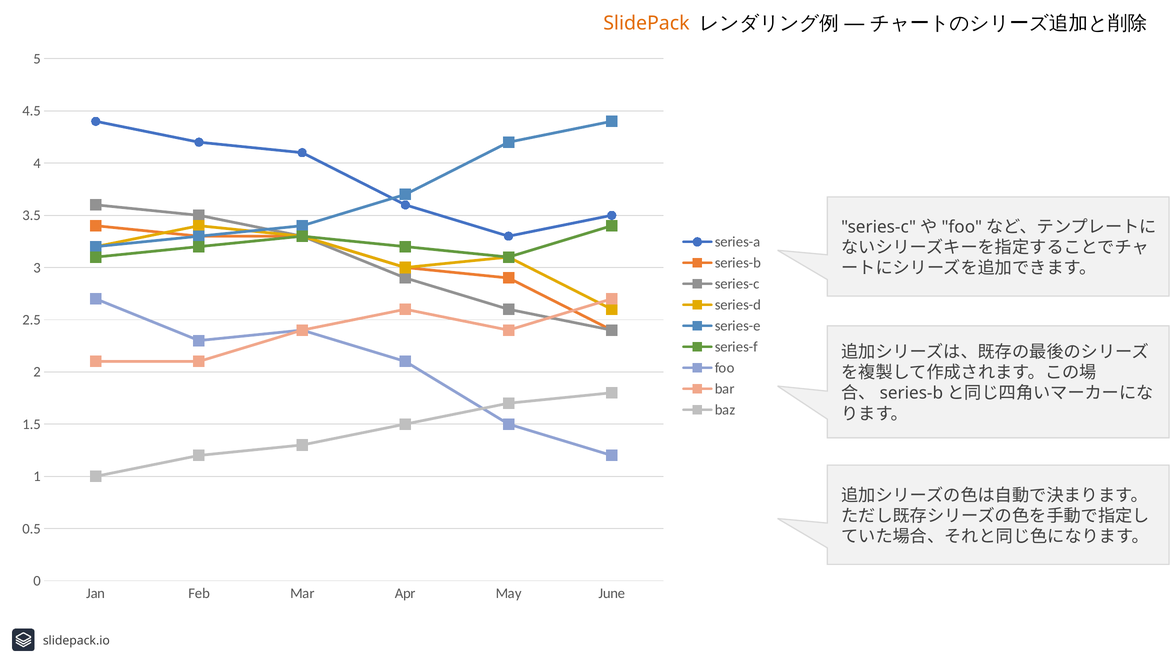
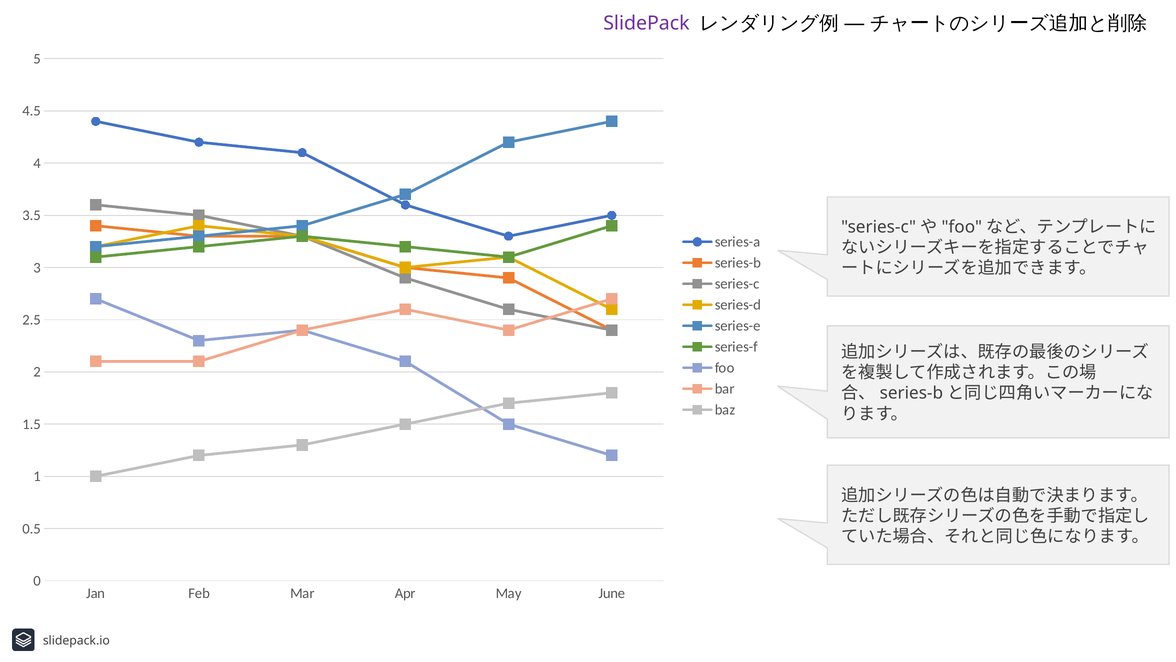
SlidePack colour: orange -> purple
